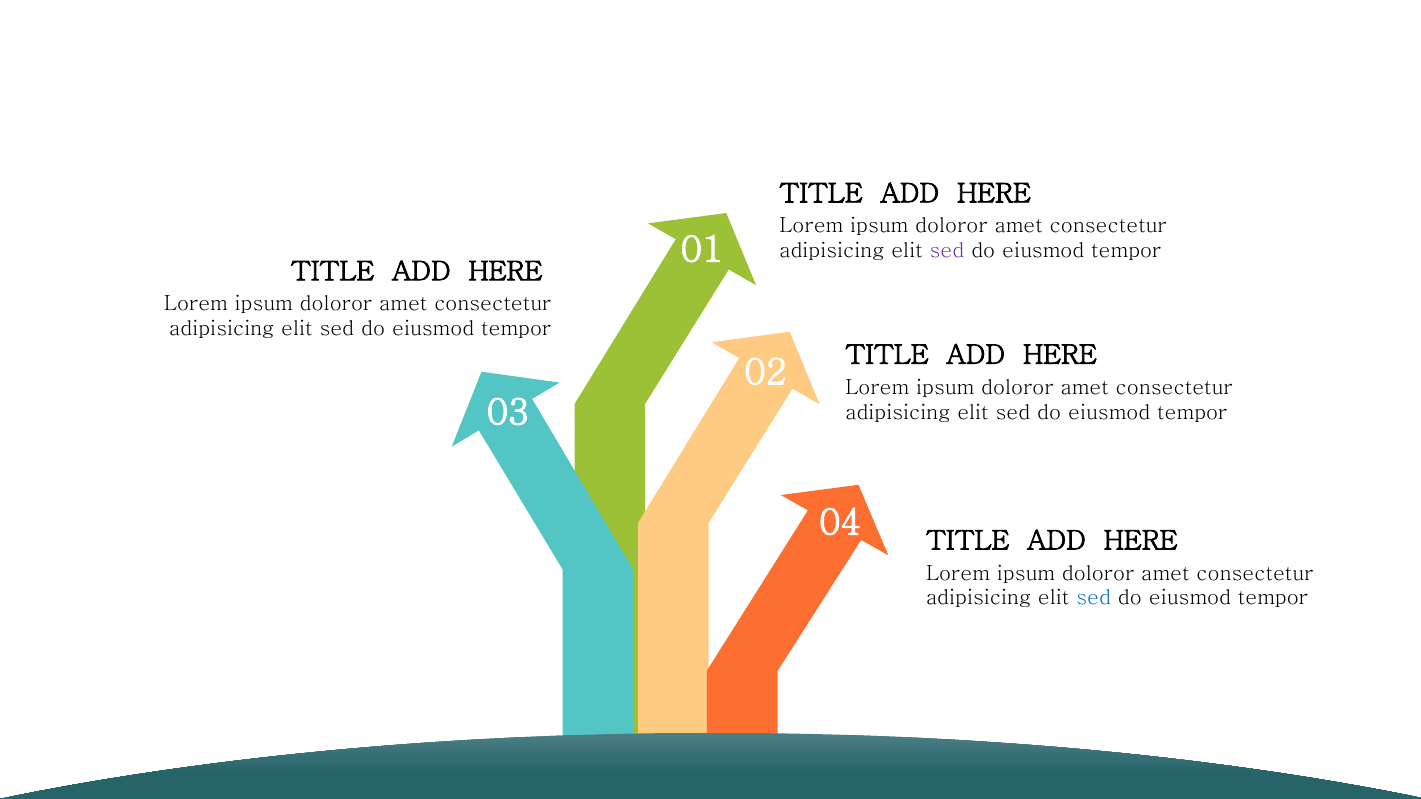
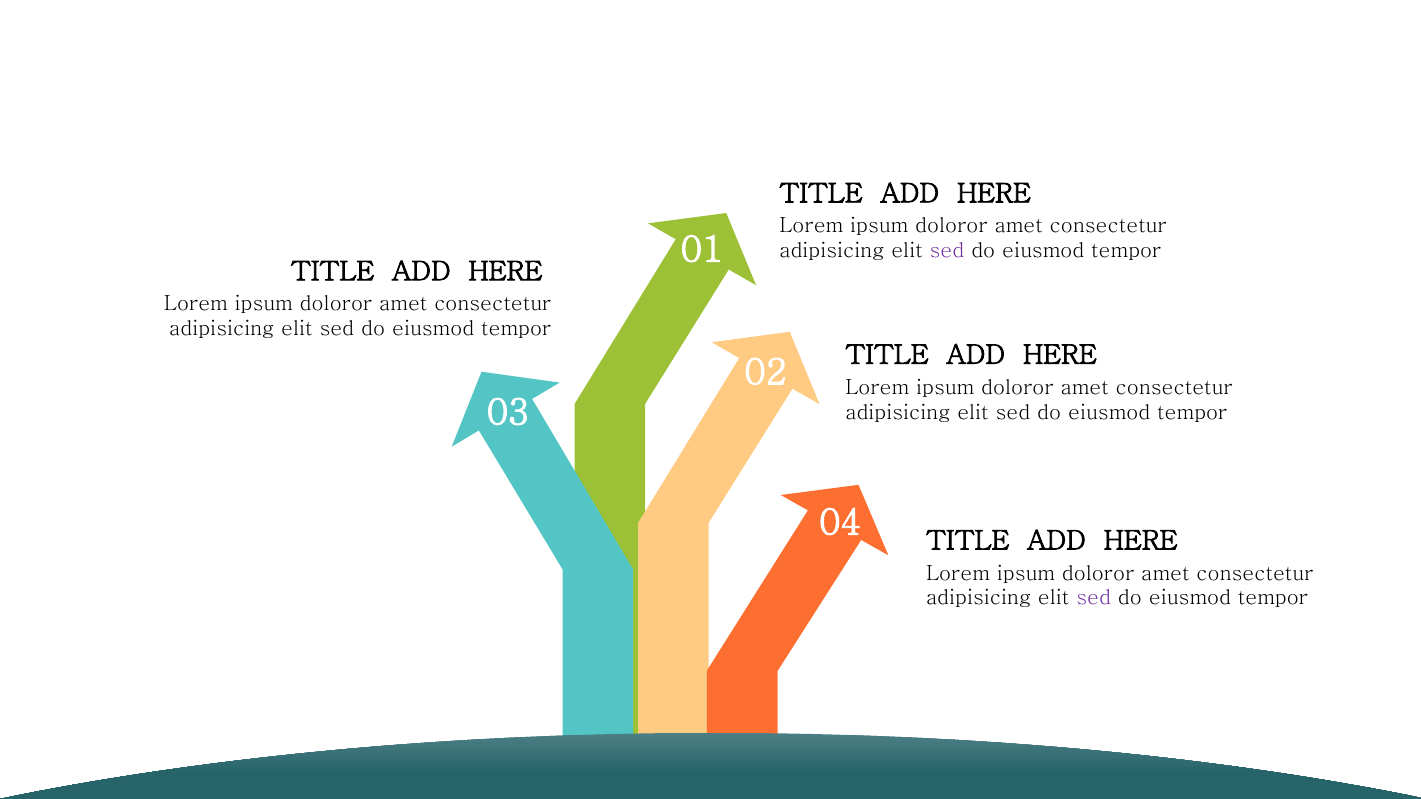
sed at (1094, 598) colour: blue -> purple
